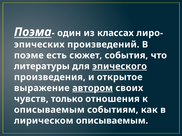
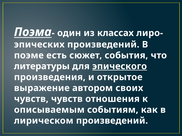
автором underline: present -> none
чувств только: только -> чувств
лирическом описываемым: описываемым -> произведений
